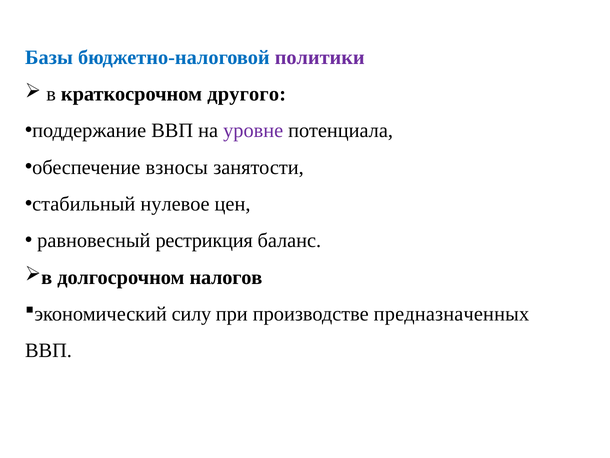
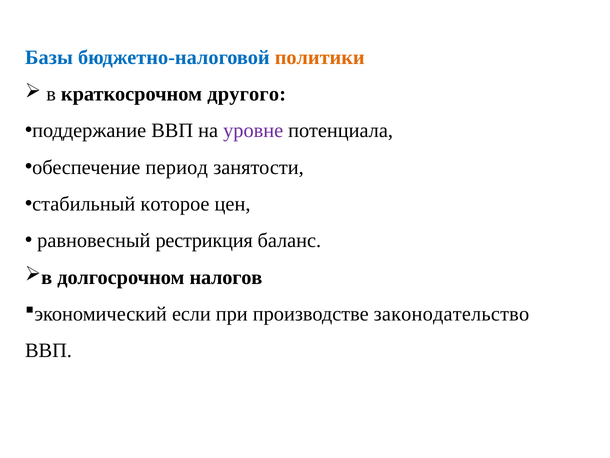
политики colour: purple -> orange
взносы: взносы -> период
нулевое: нулевое -> которое
силу: силу -> если
предназначенных: предназначенных -> законодательство
